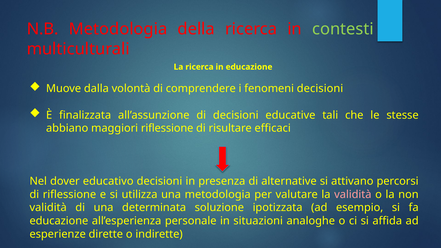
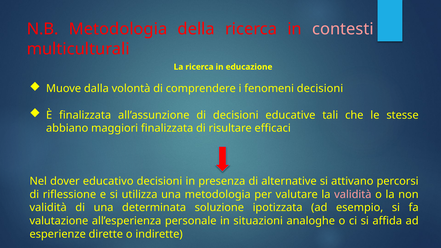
contesti colour: light green -> pink
maggiori riflessione: riflessione -> finalizzata
educazione at (59, 221): educazione -> valutazione
